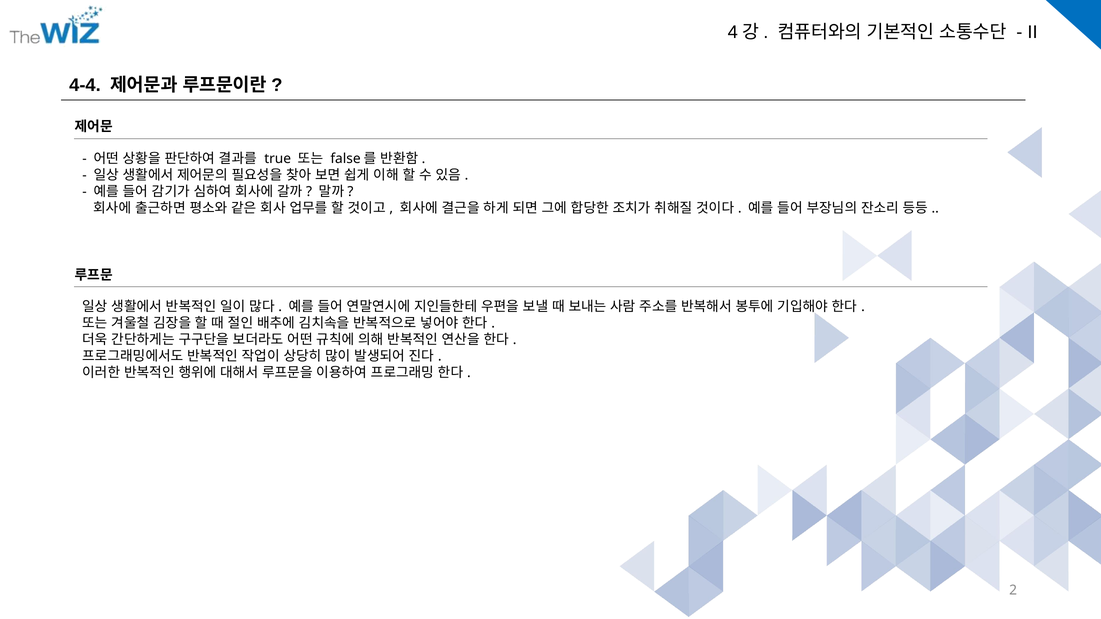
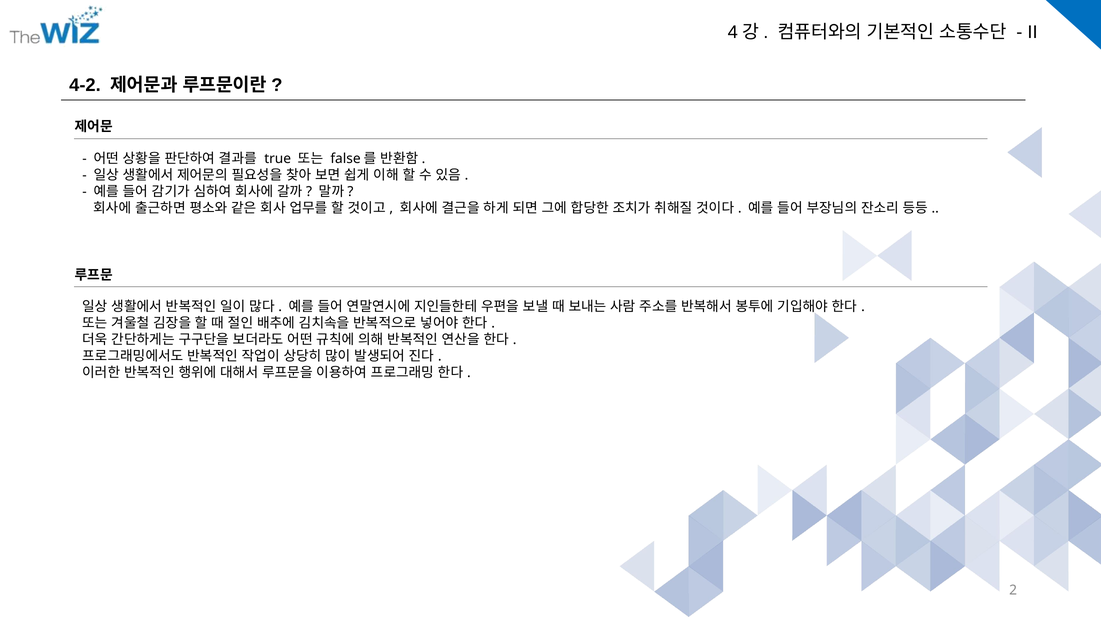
4-4: 4-4 -> 4-2
